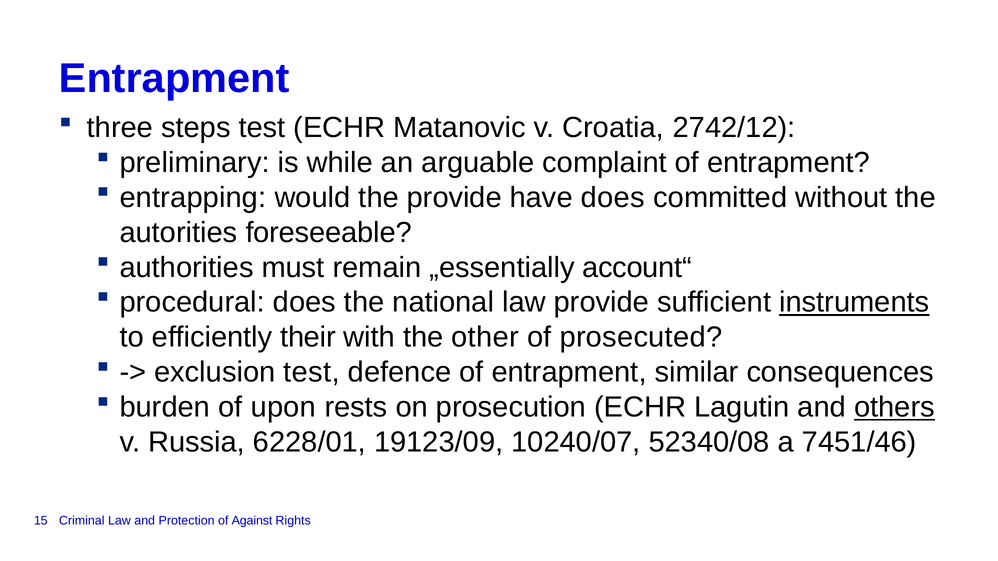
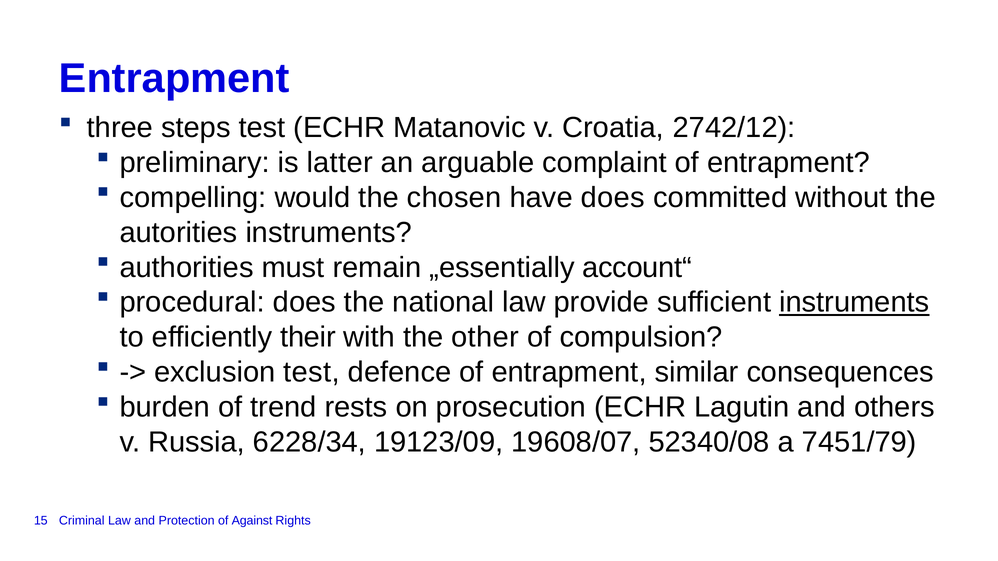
while: while -> latter
entrapping: entrapping -> compelling
the provide: provide -> chosen
autorities foreseeable: foreseeable -> instruments
prosecuted: prosecuted -> compulsion
upon: upon -> trend
others underline: present -> none
6228/01: 6228/01 -> 6228/34
10240/07: 10240/07 -> 19608/07
7451/46: 7451/46 -> 7451/79
